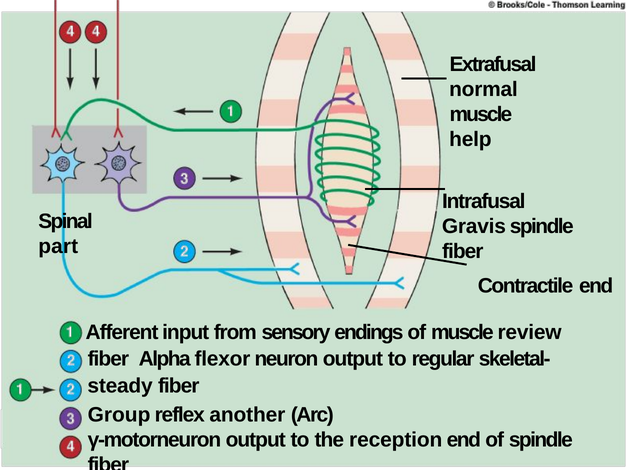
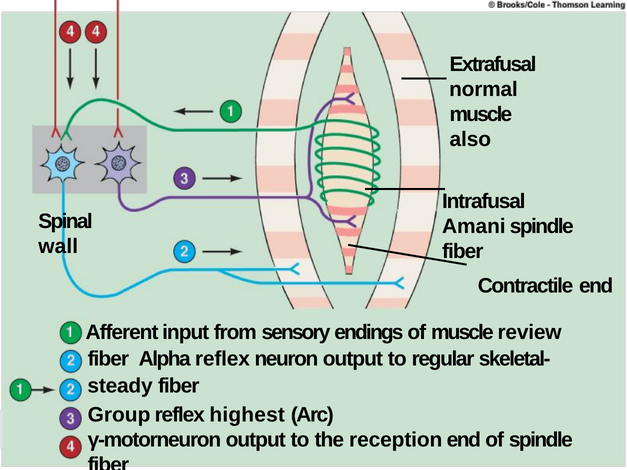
help: help -> also
Gravis: Gravis -> Amani
part: part -> wall
Alpha flexor: flexor -> reflex
another: another -> highest
